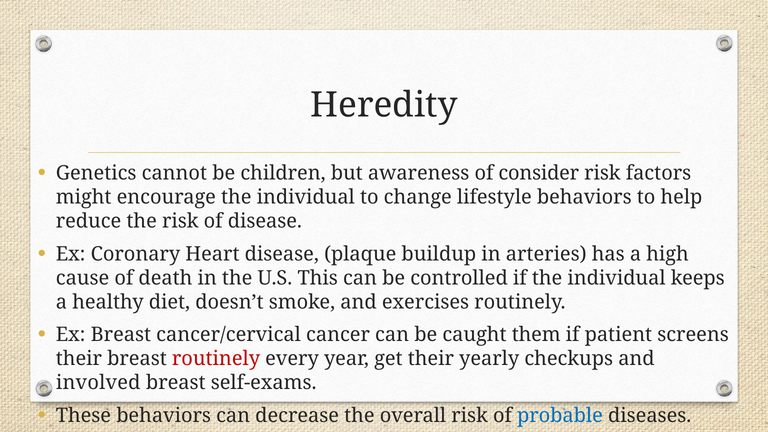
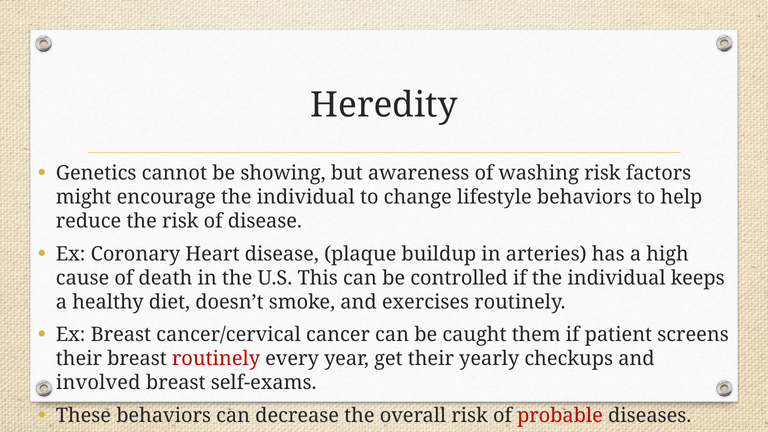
children: children -> showing
consider: consider -> washing
probable colour: blue -> red
